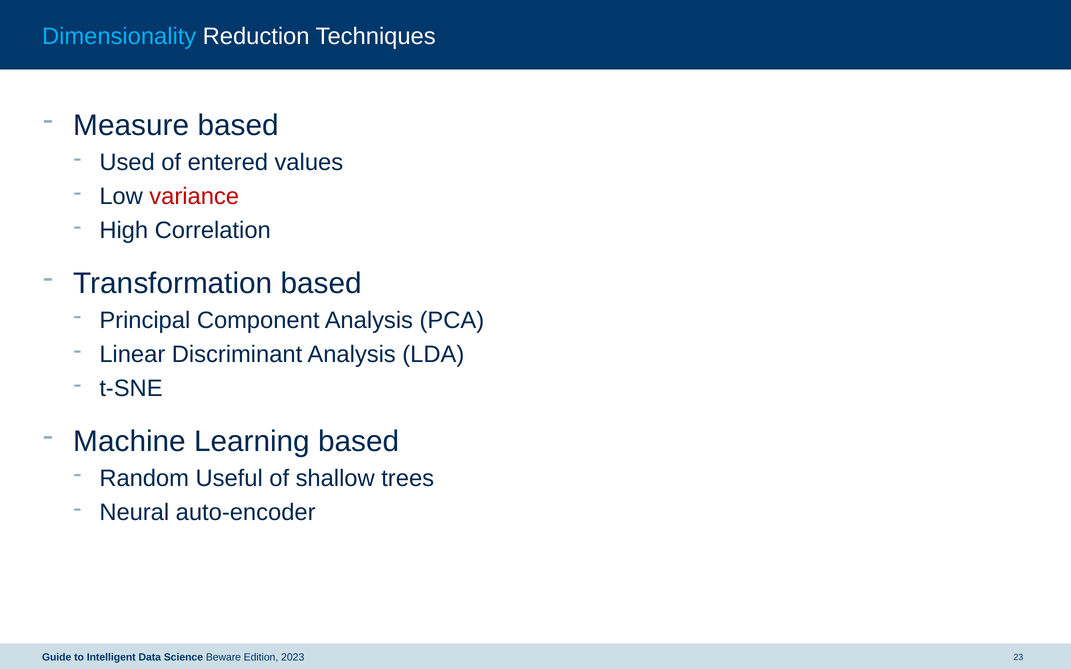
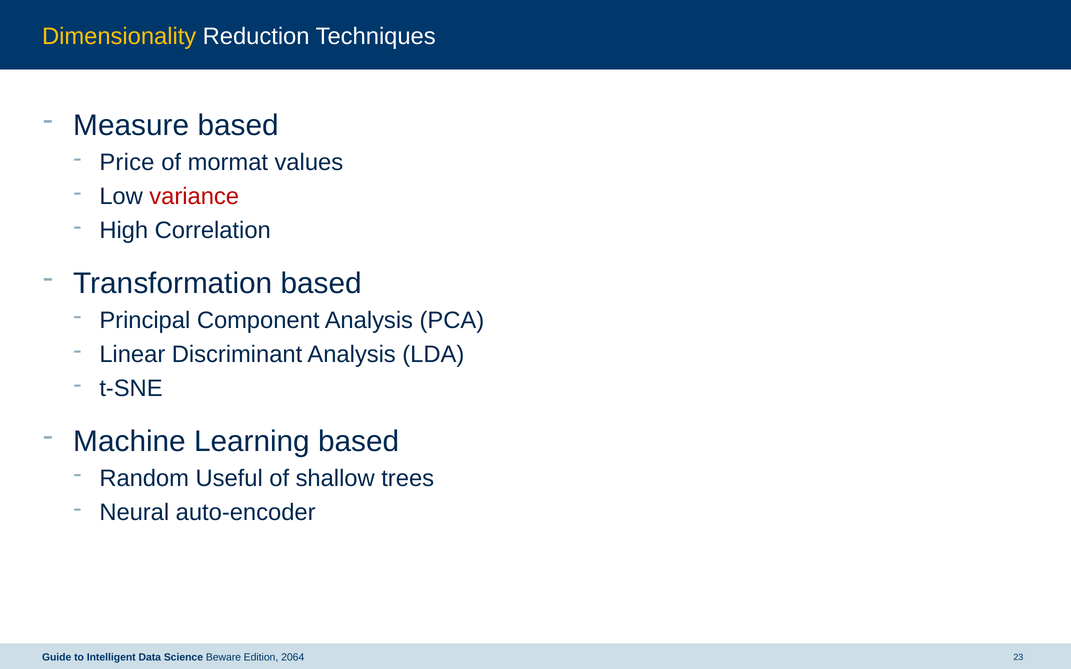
Dimensionality colour: light blue -> yellow
Used: Used -> Price
entered: entered -> mormat
2023: 2023 -> 2064
